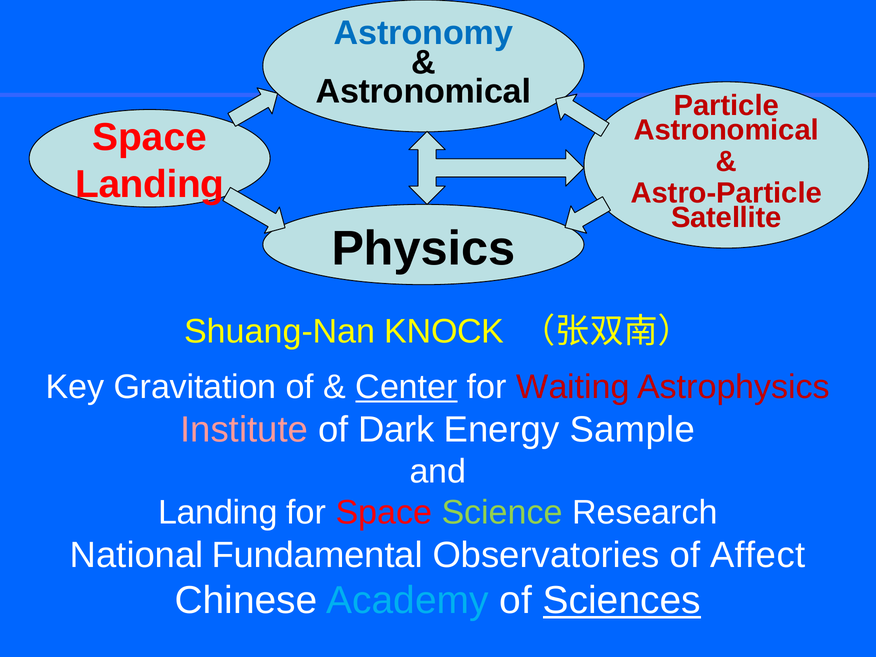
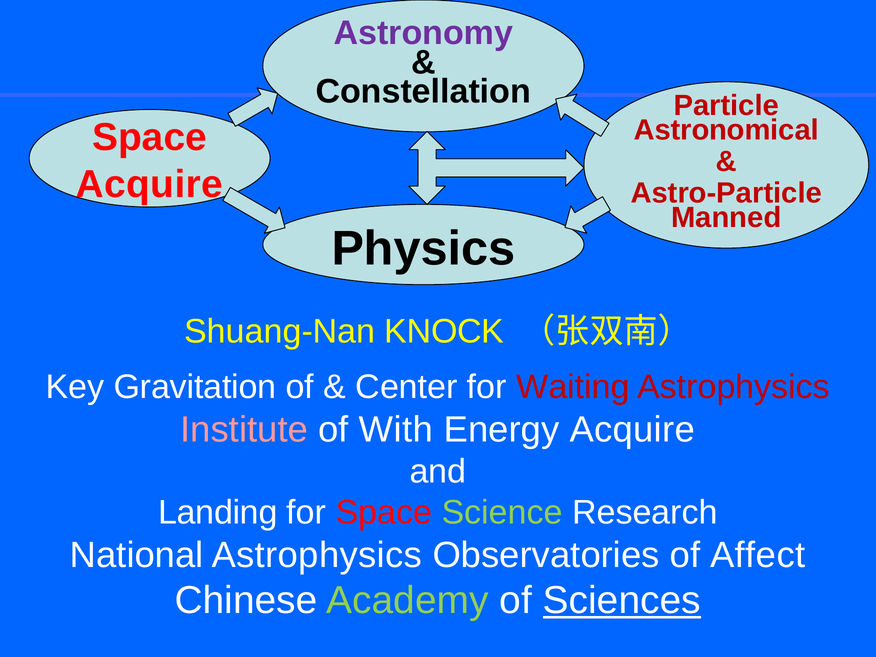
Astronomy colour: blue -> purple
Astronomical at (423, 92): Astronomical -> Constellation
Landing at (150, 184): Landing -> Acquire
Satellite: Satellite -> Manned
Center underline: present -> none
Dark: Dark -> With
Energy Sample: Sample -> Acquire
National Fundamental: Fundamental -> Astrophysics
Academy colour: light blue -> light green
